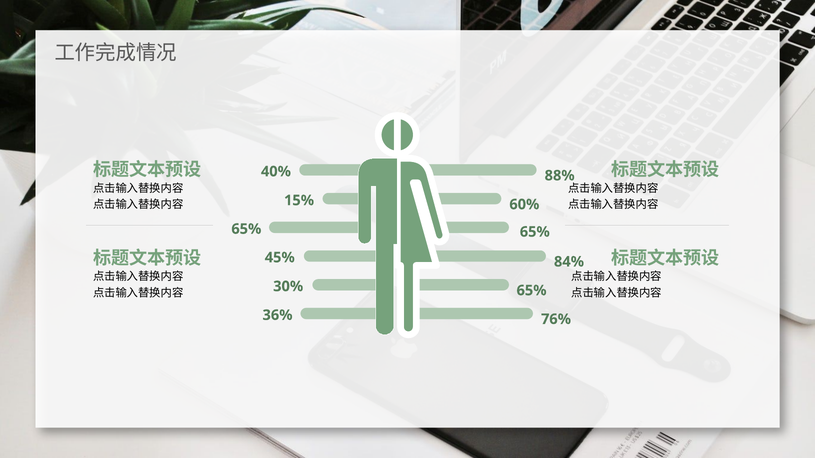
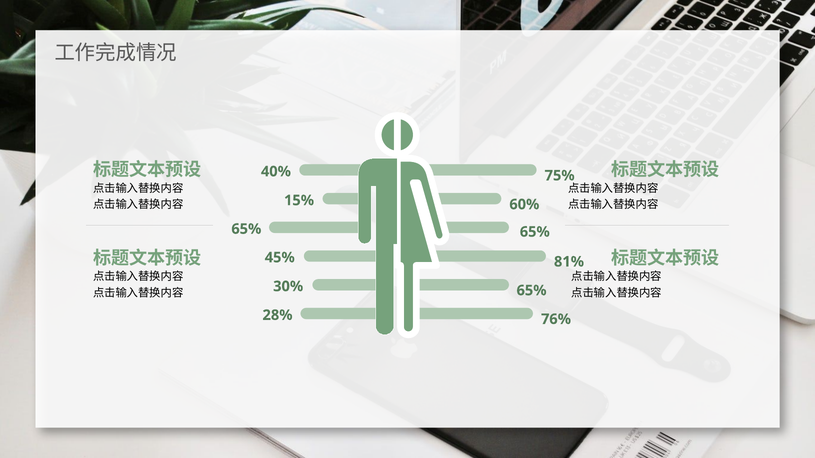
88%: 88% -> 75%
84%: 84% -> 81%
36%: 36% -> 28%
